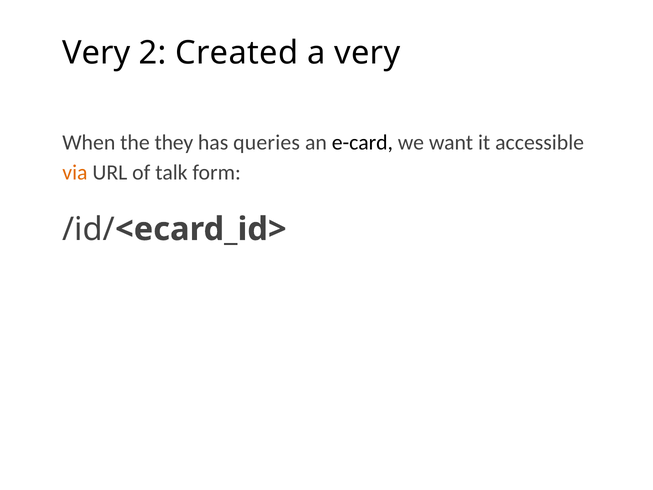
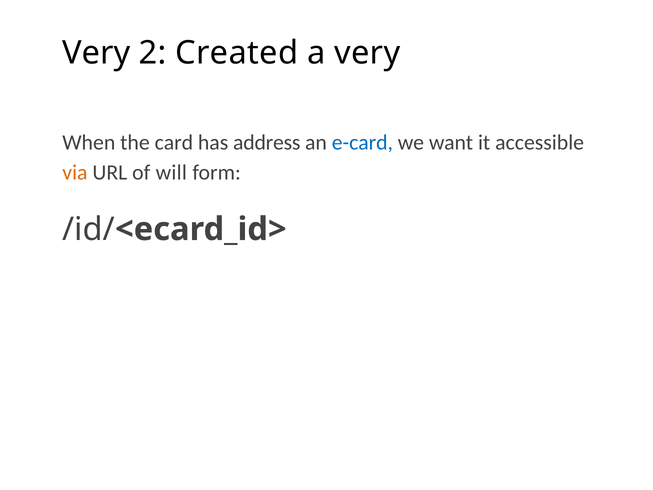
they: they -> card
queries: queries -> address
e-card colour: black -> blue
talk: talk -> will
